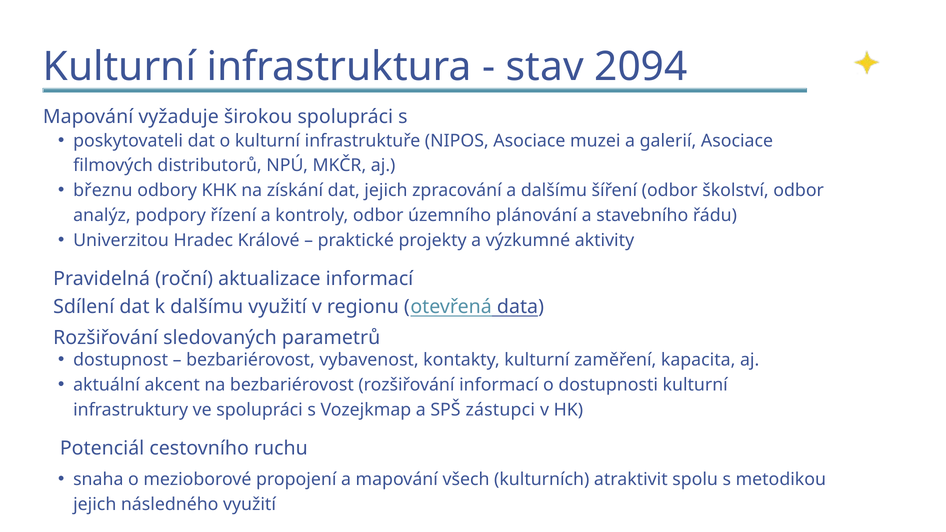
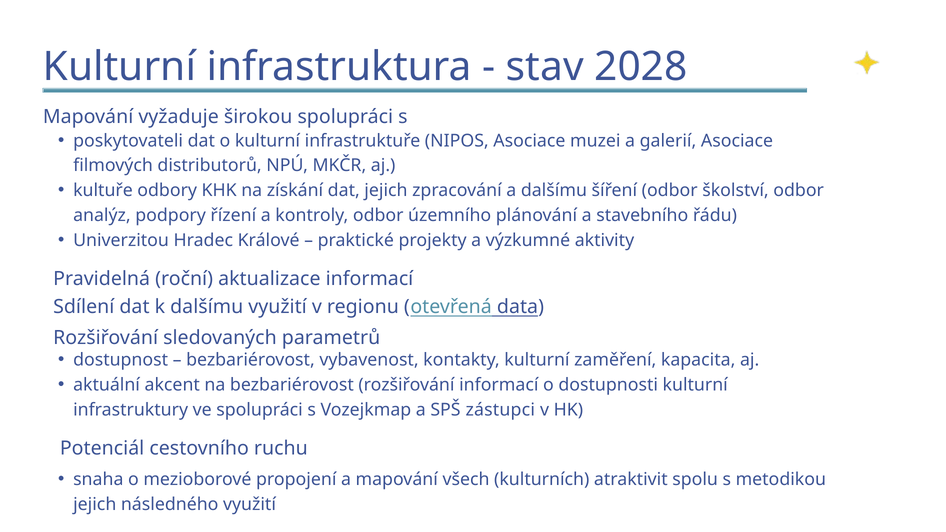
2094: 2094 -> 2028
březnu: březnu -> kultuře
